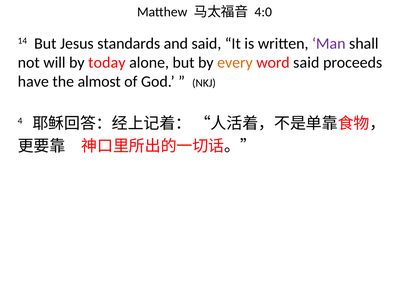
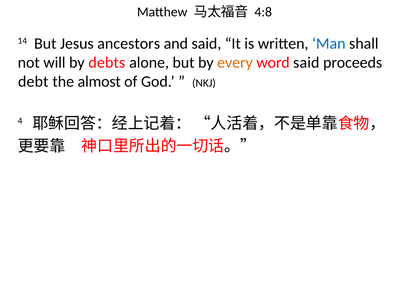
4:0: 4:0 -> 4:8
standards: standards -> ancestors
Man colour: purple -> blue
today: today -> debts
have: have -> debt
